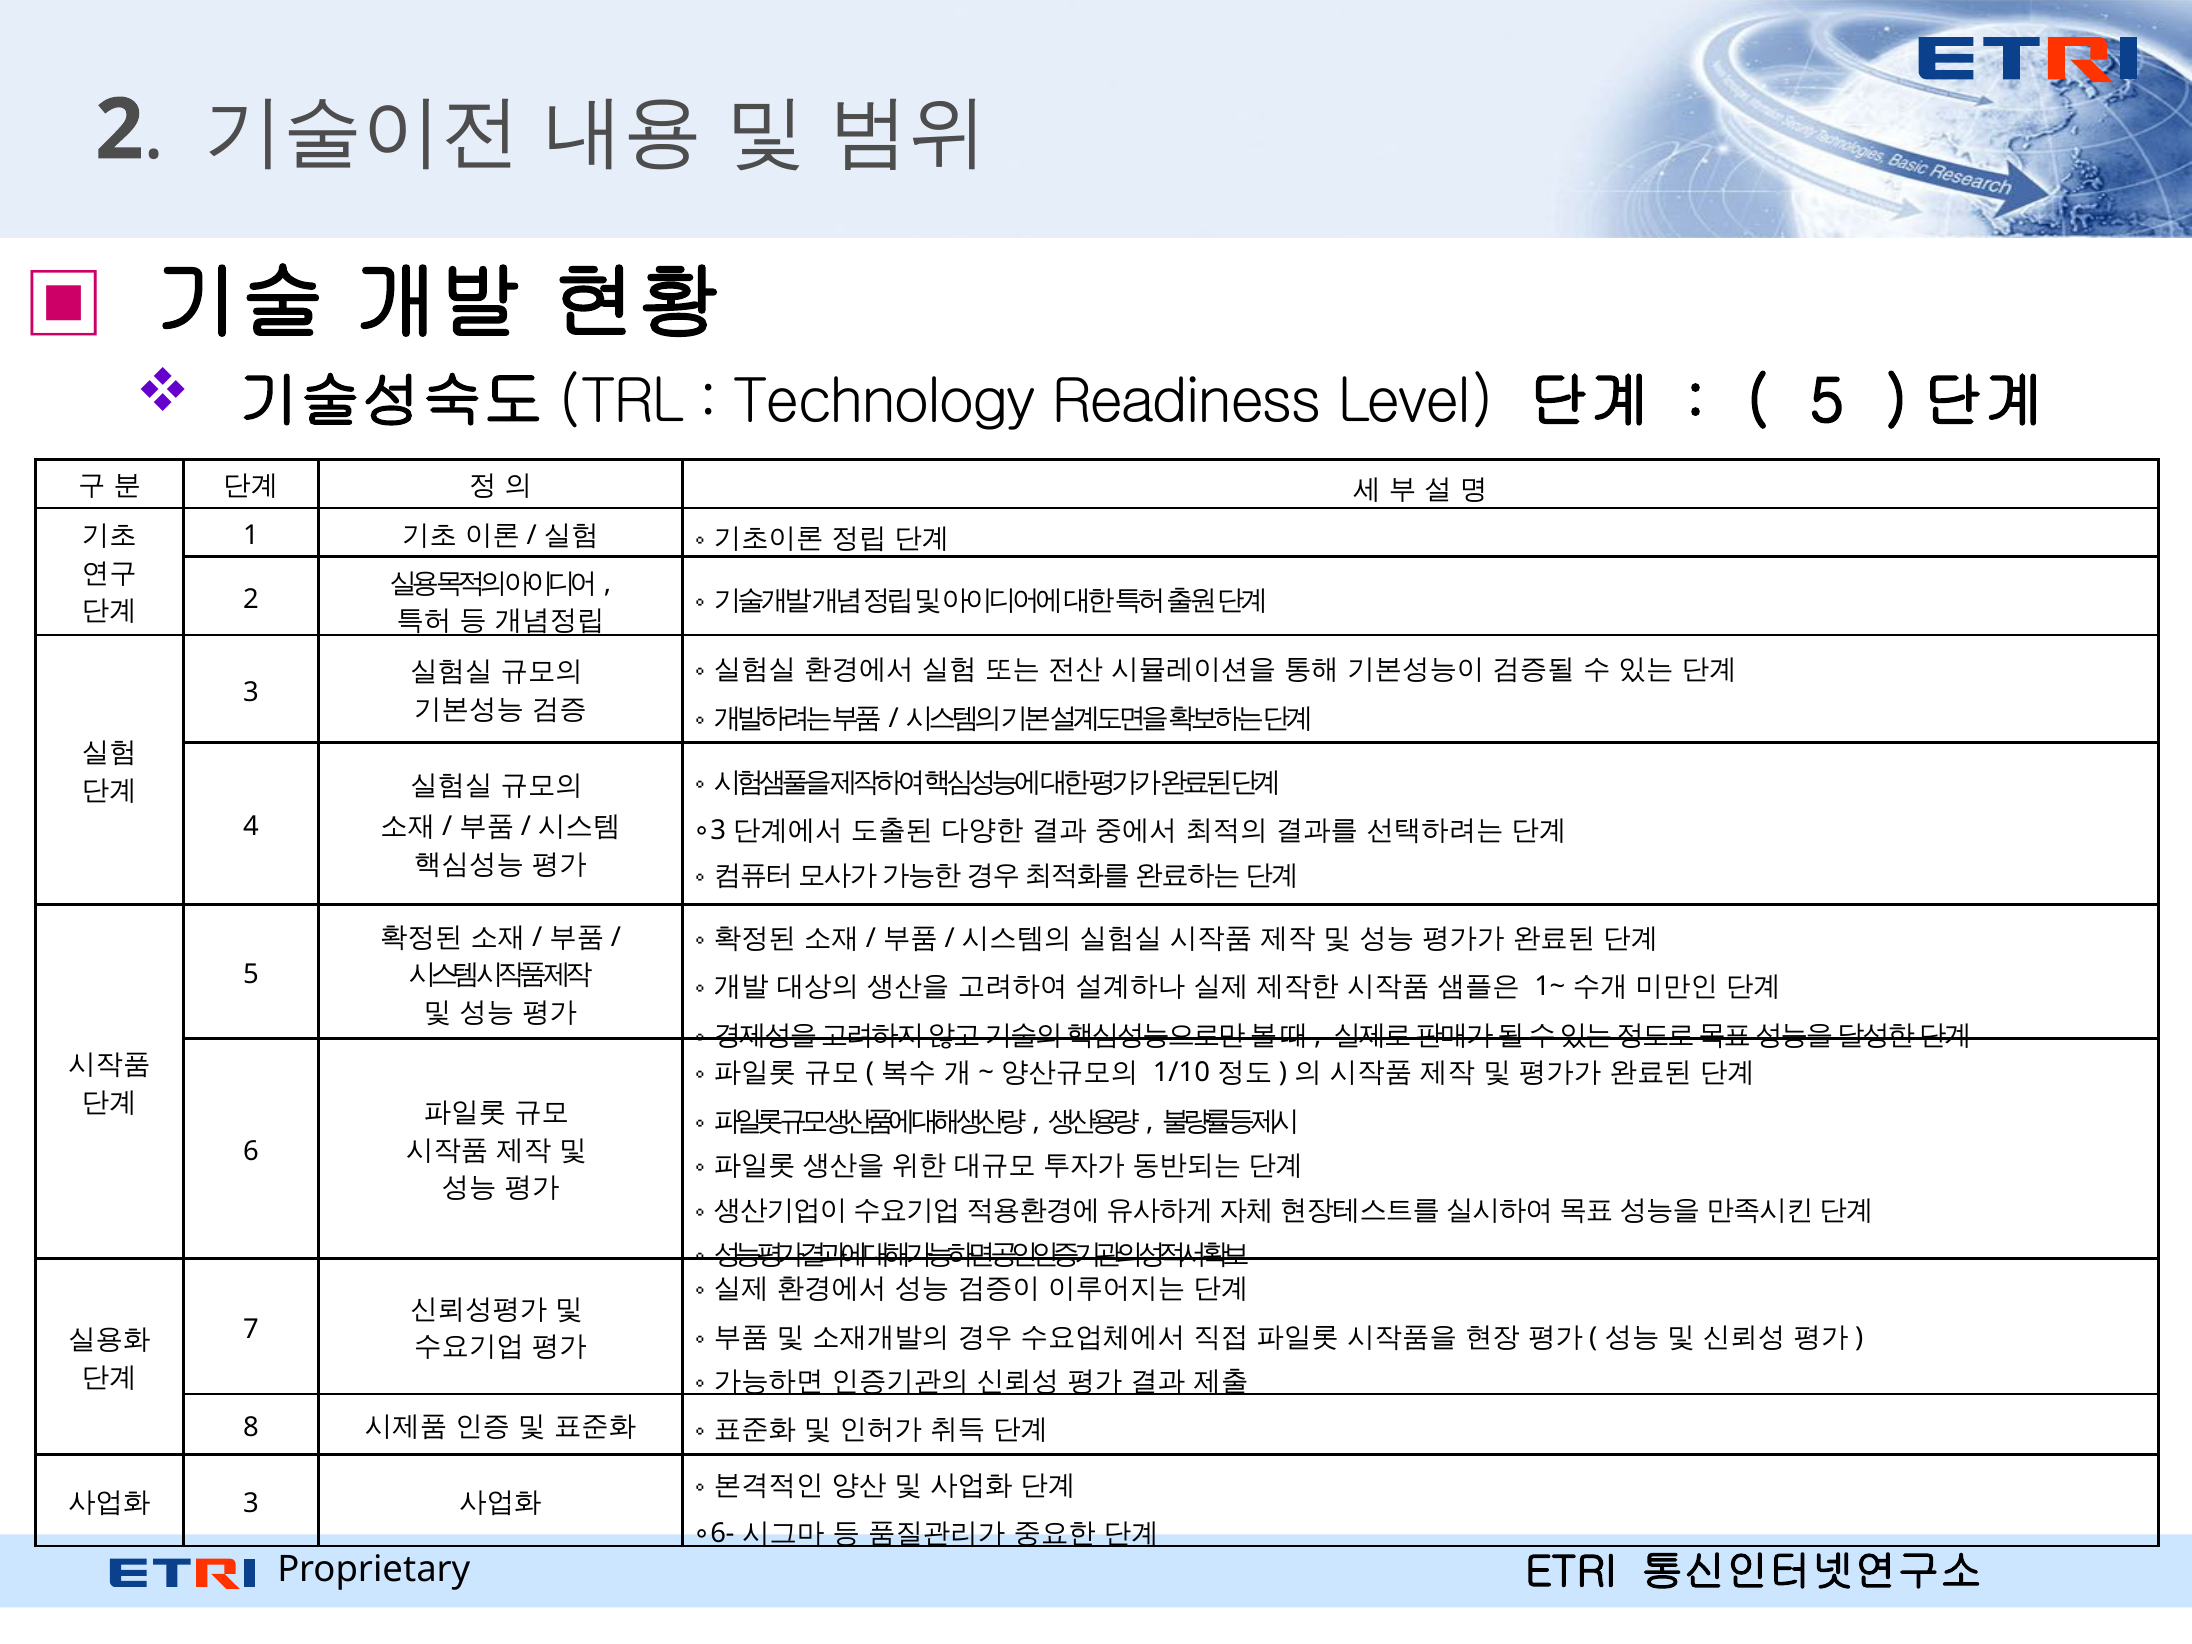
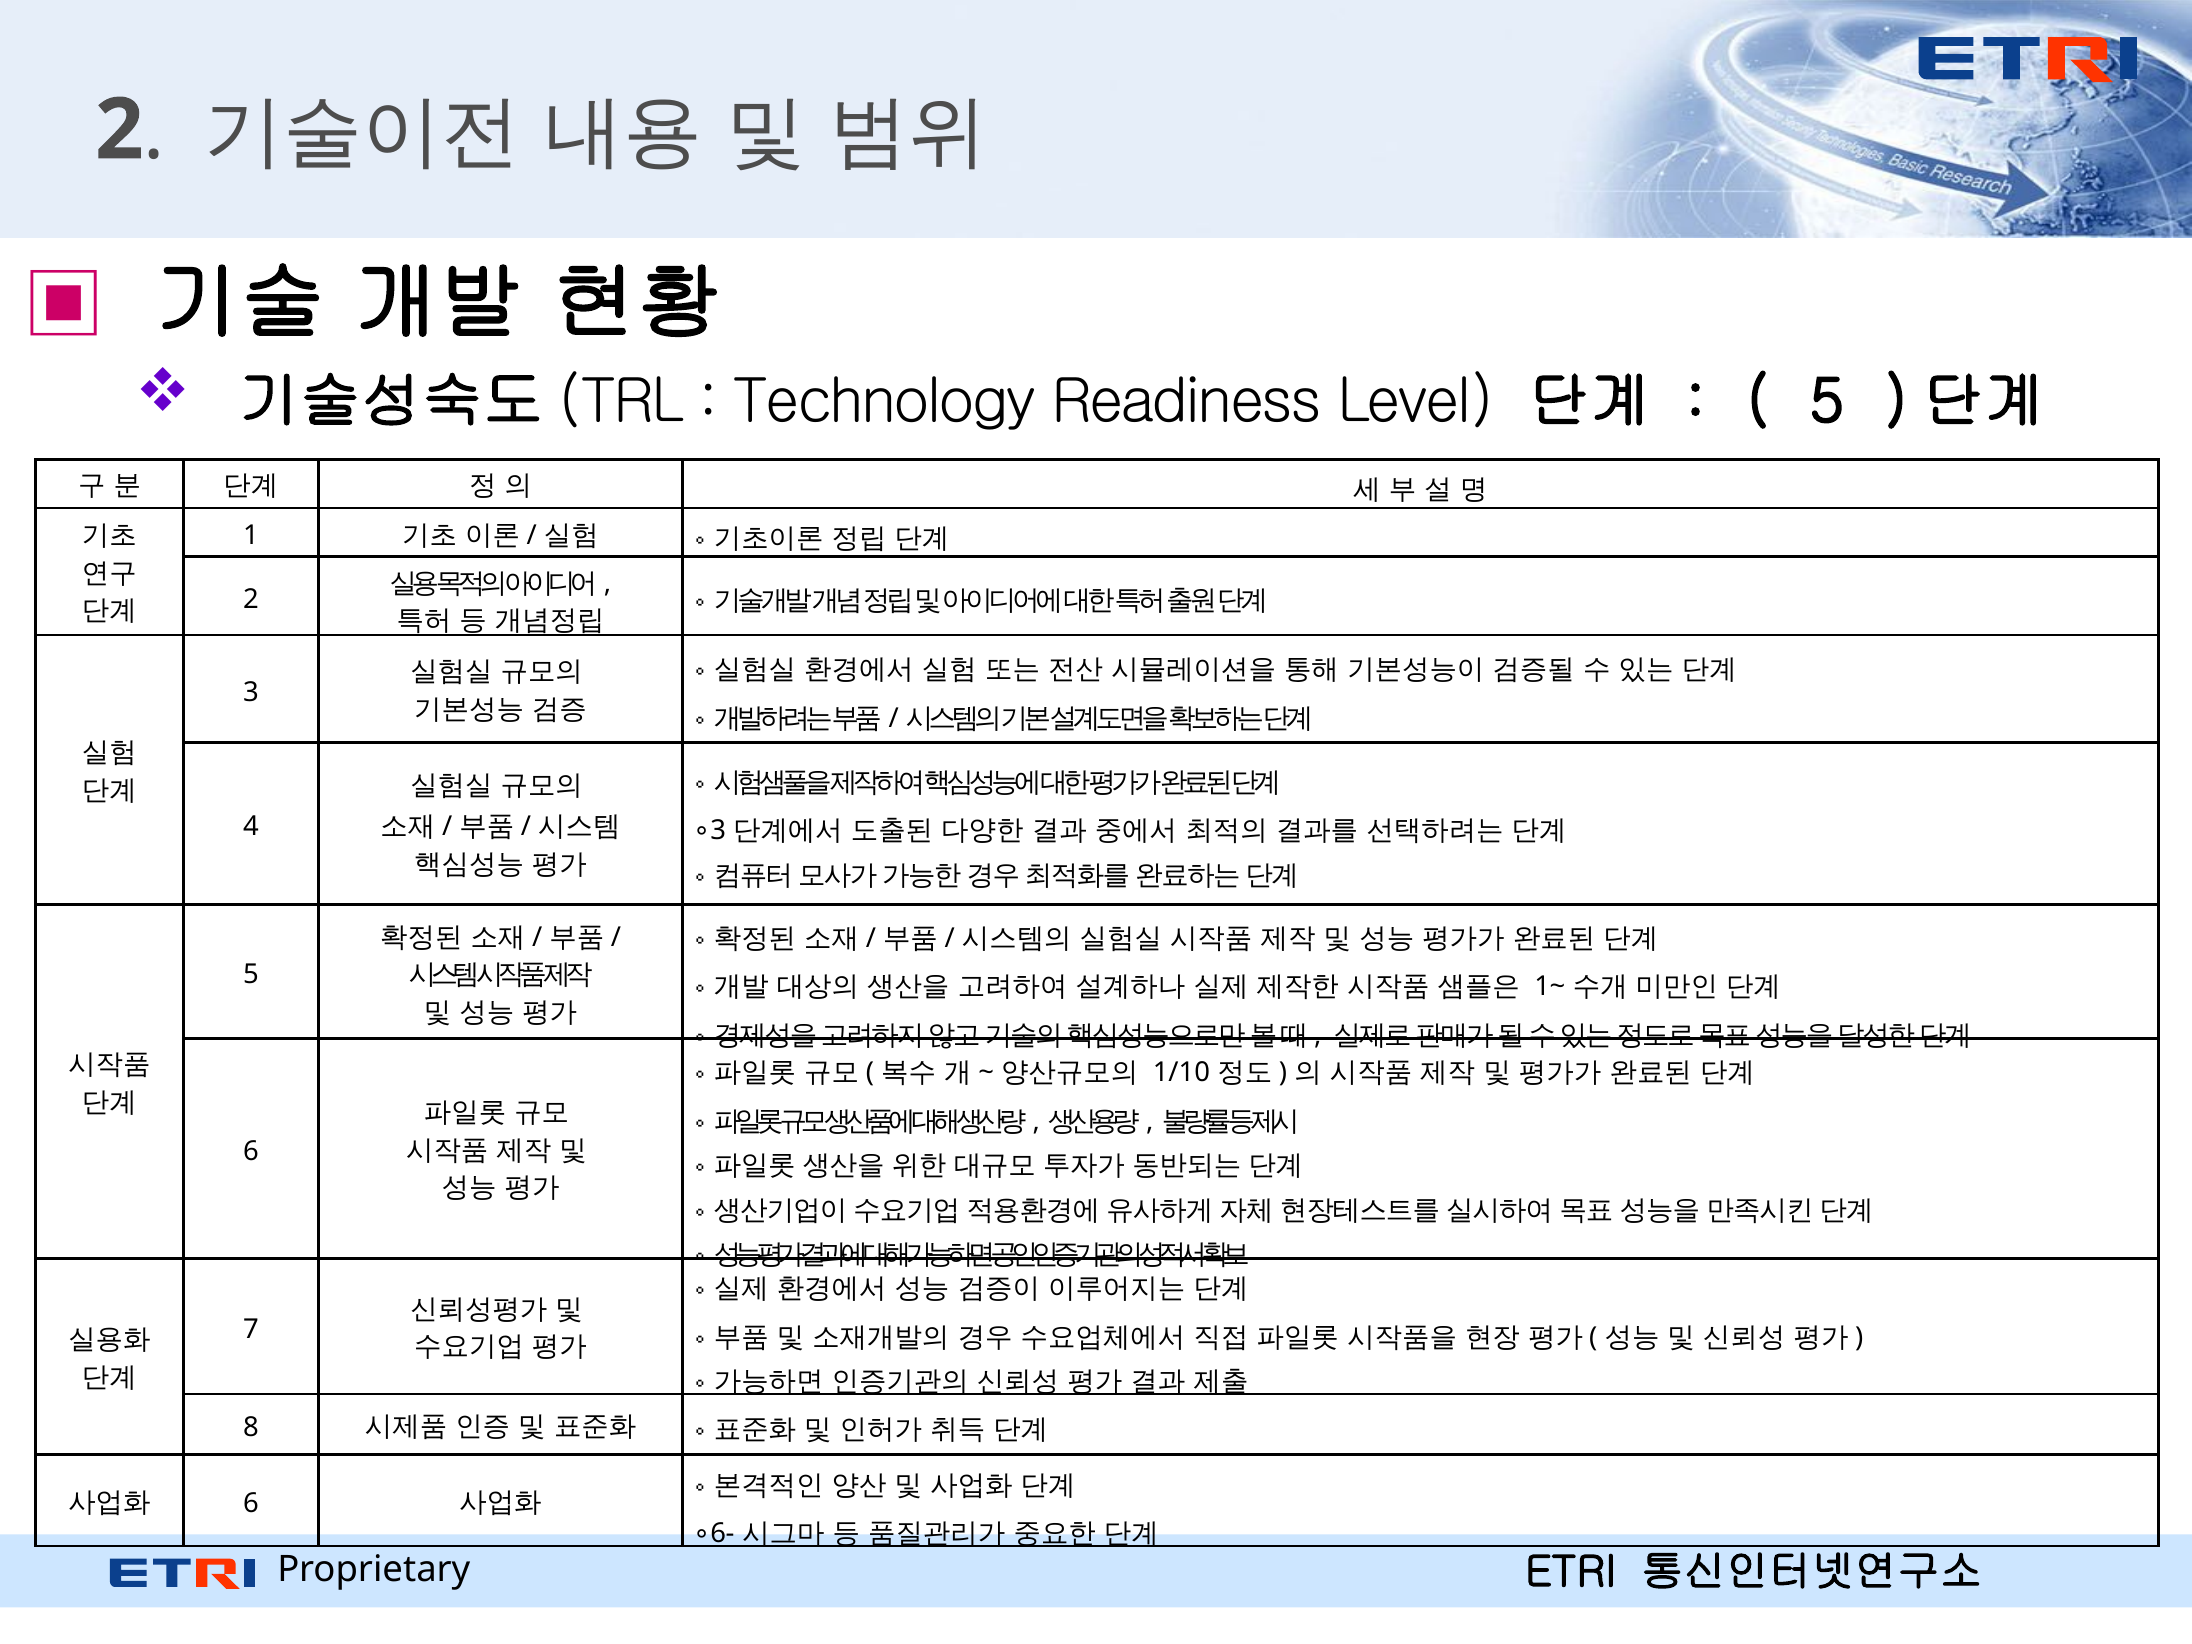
3 at (251, 1504): 3 -> 6
